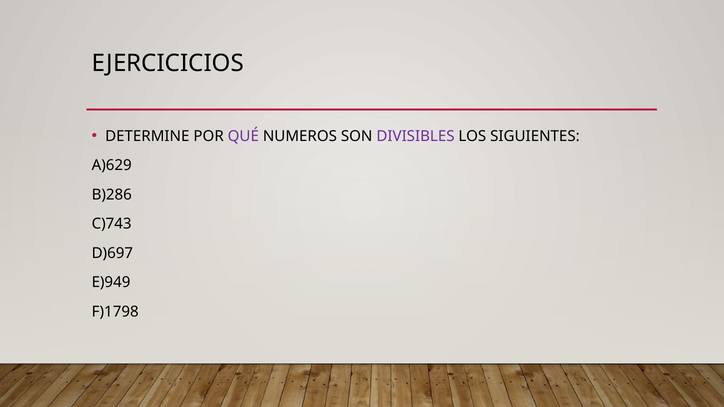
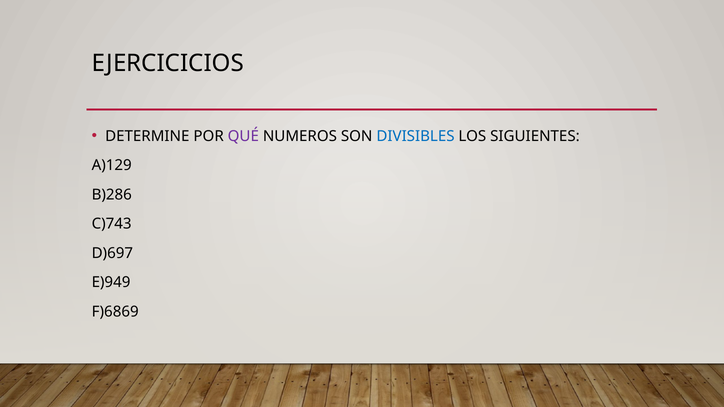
DIVISIBLES colour: purple -> blue
A)629: A)629 -> A)129
F)1798: F)1798 -> F)6869
